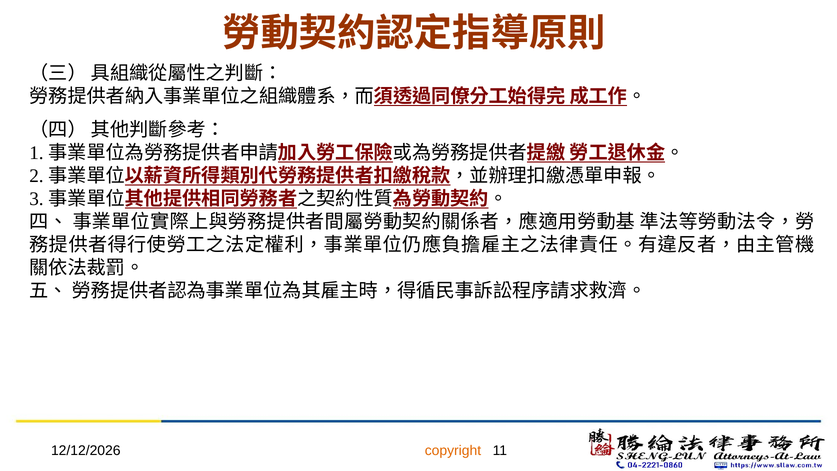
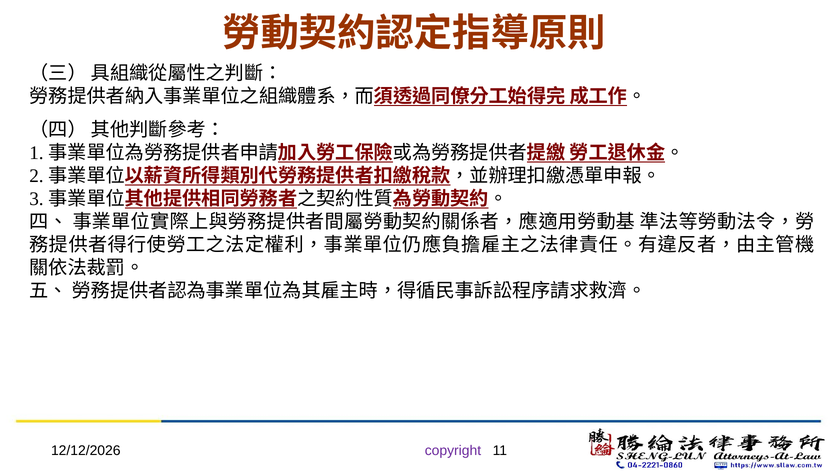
copyright colour: orange -> purple
